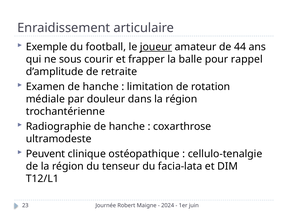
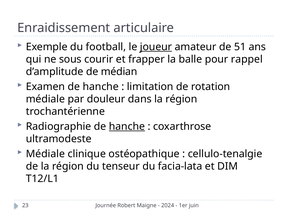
44: 44 -> 51
retraite: retraite -> médian
hanche at (127, 126) underline: none -> present
Peuvent at (45, 154): Peuvent -> Médiale
